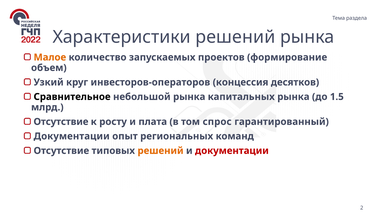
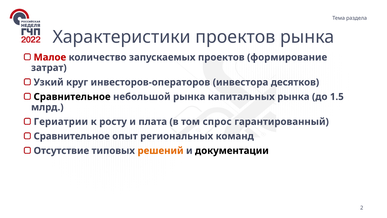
Характеристики решений: решений -> проектов
Малое colour: orange -> red
объем: объем -> затрат
концессия: концессия -> инвестора
Отсутствие at (61, 122): Отсутствие -> Гериатрии
Документации at (72, 136): Документации -> Сравнительное
документации at (232, 151) colour: red -> black
